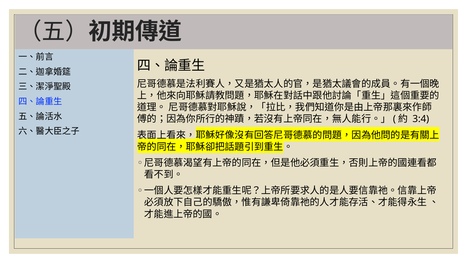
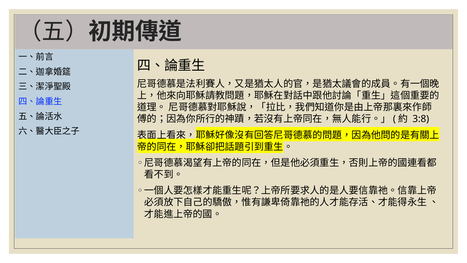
3:4: 3:4 -> 3:8
